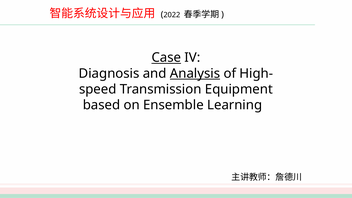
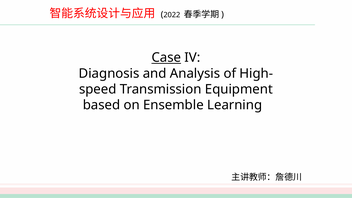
Analysis underline: present -> none
